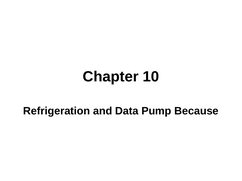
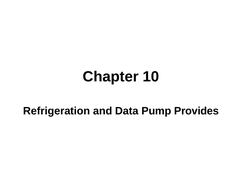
Because: Because -> Provides
